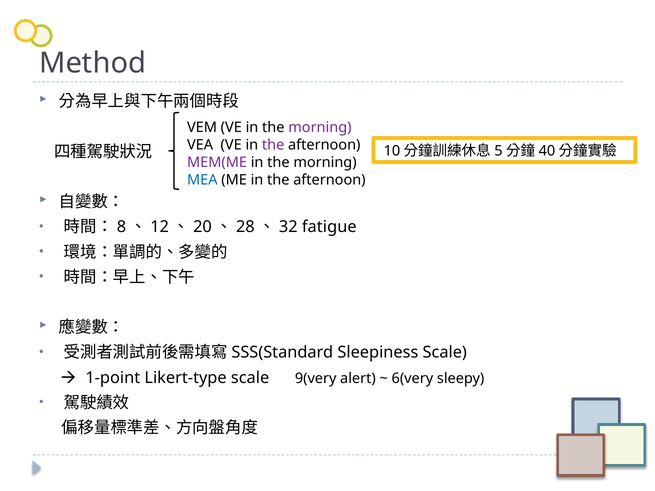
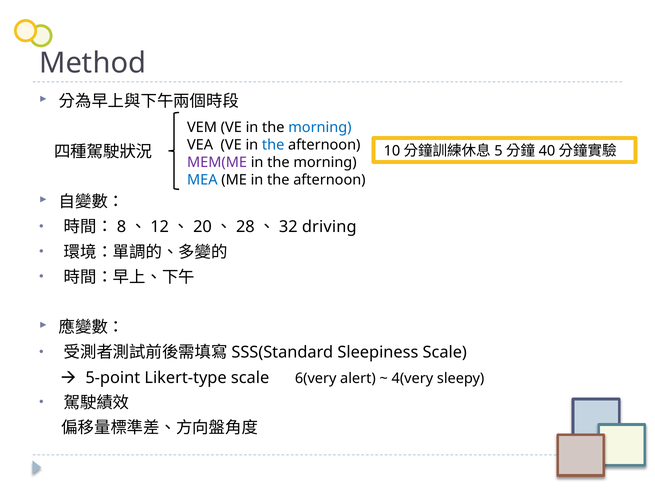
morning at (320, 128) colour: purple -> blue
the at (273, 145) colour: purple -> blue
fatigue: fatigue -> driving
1-point: 1-point -> 5-point
9(very: 9(very -> 6(very
6(very: 6(very -> 4(very
